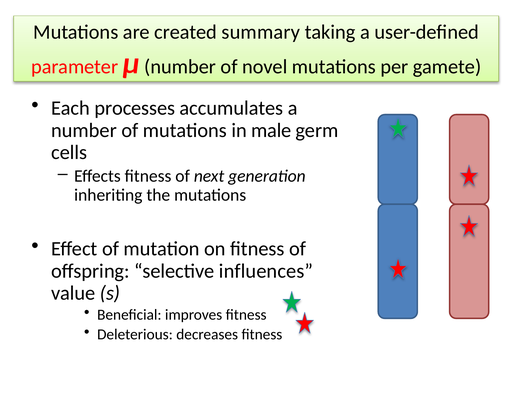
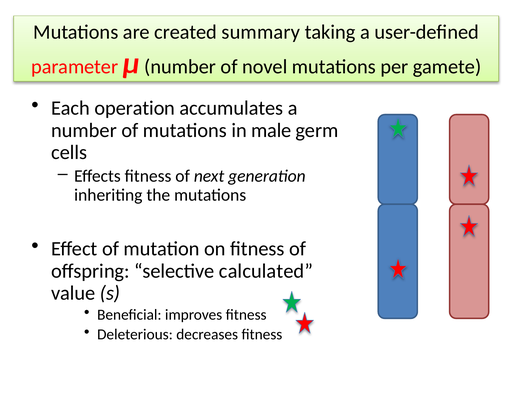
processes: processes -> operation
influences: influences -> calculated
